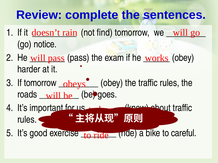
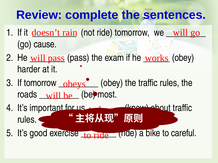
not find: find -> ride
notice: notice -> cause
goes: goes -> most
